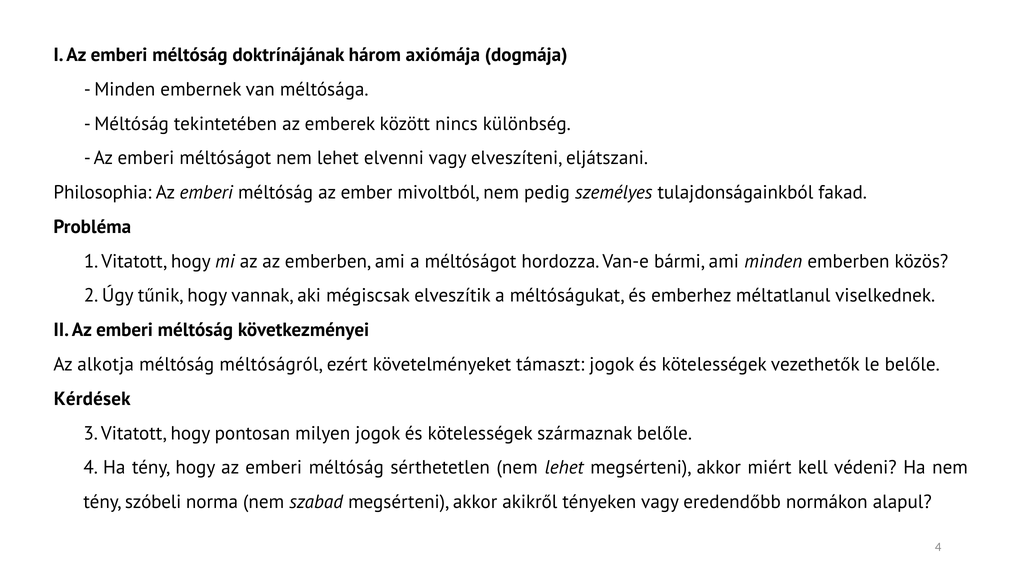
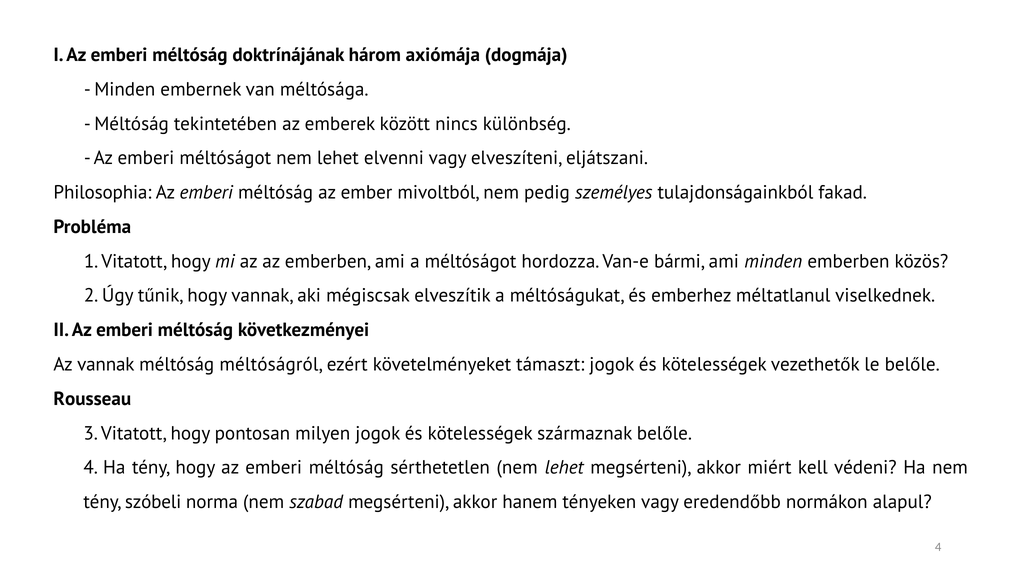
Az alkotja: alkotja -> vannak
Kérdések: Kérdések -> Rousseau
akikről: akikről -> hanem
